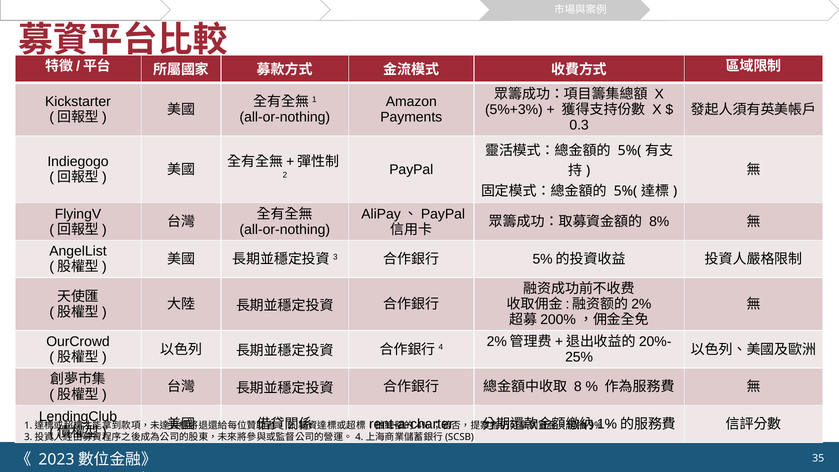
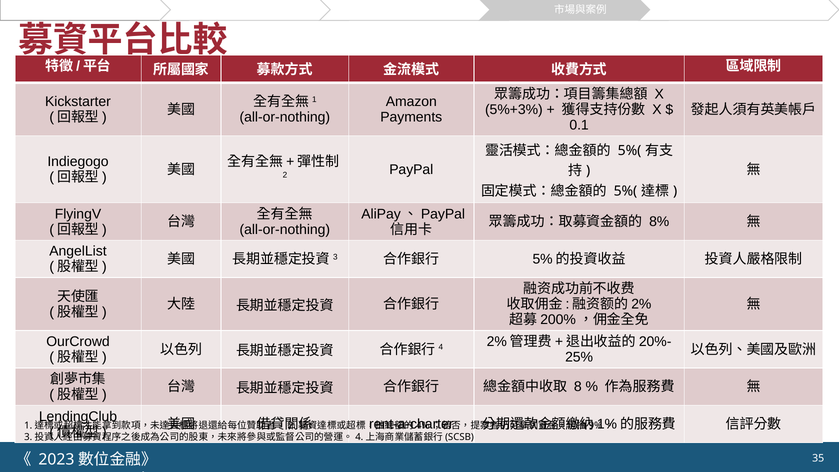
0.3: 0.3 -> 0.1
